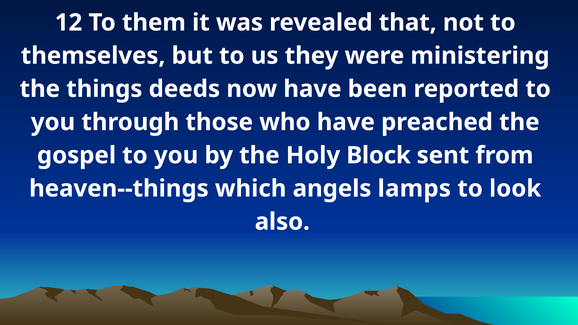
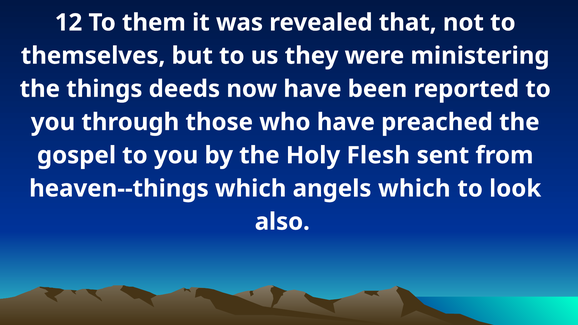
Block: Block -> Flesh
angels lamps: lamps -> which
